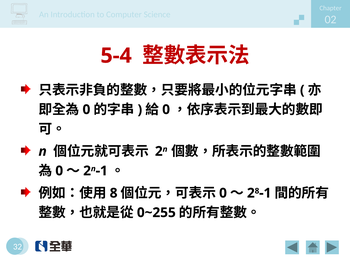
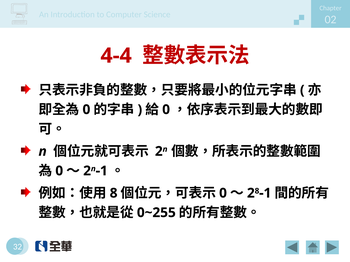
5-4: 5-4 -> 4-4
